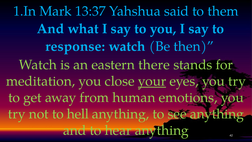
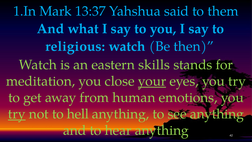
response: response -> religious
there: there -> skills
try at (17, 114) underline: none -> present
